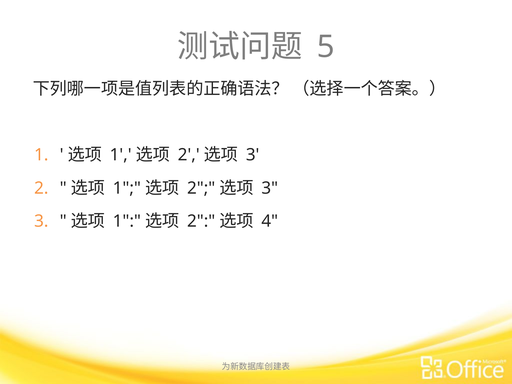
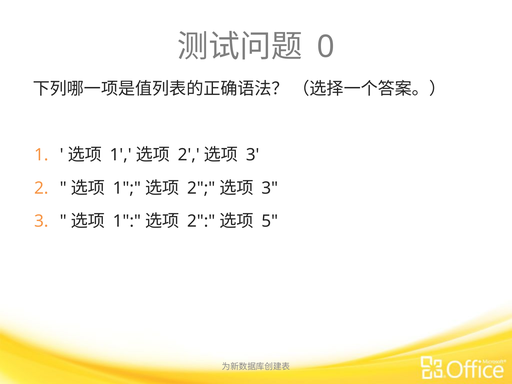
5: 5 -> 0
4: 4 -> 5
